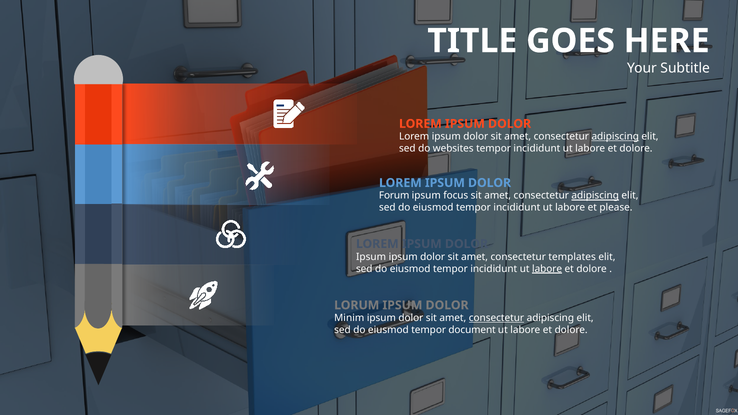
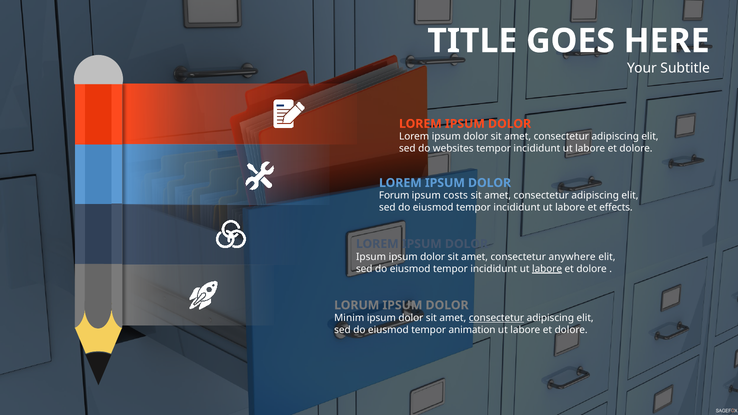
adipiscing at (615, 137) underline: present -> none
focus: focus -> costs
adipiscing at (595, 196) underline: present -> none
please: please -> effects
templates: templates -> anywhere
document: document -> animation
